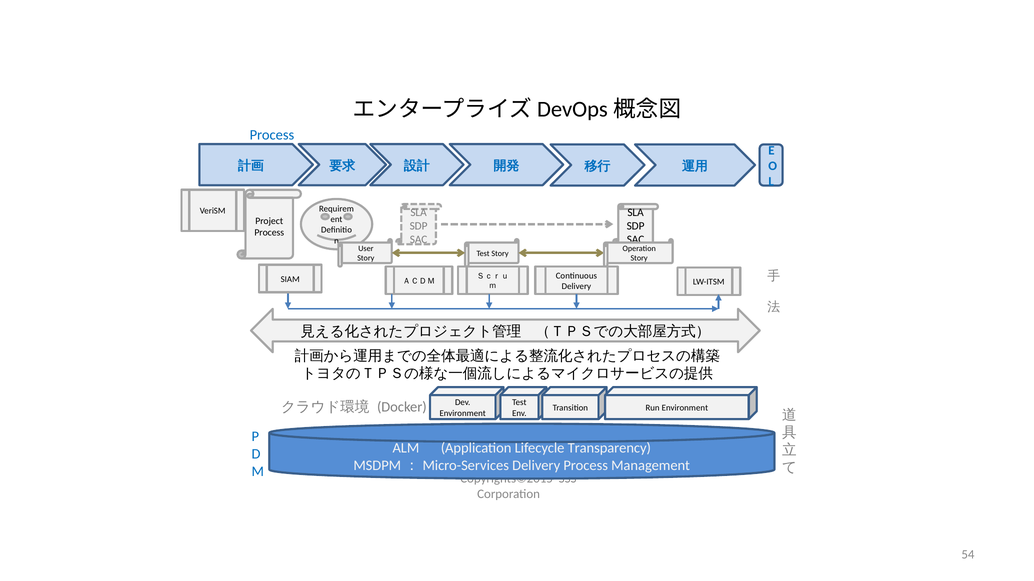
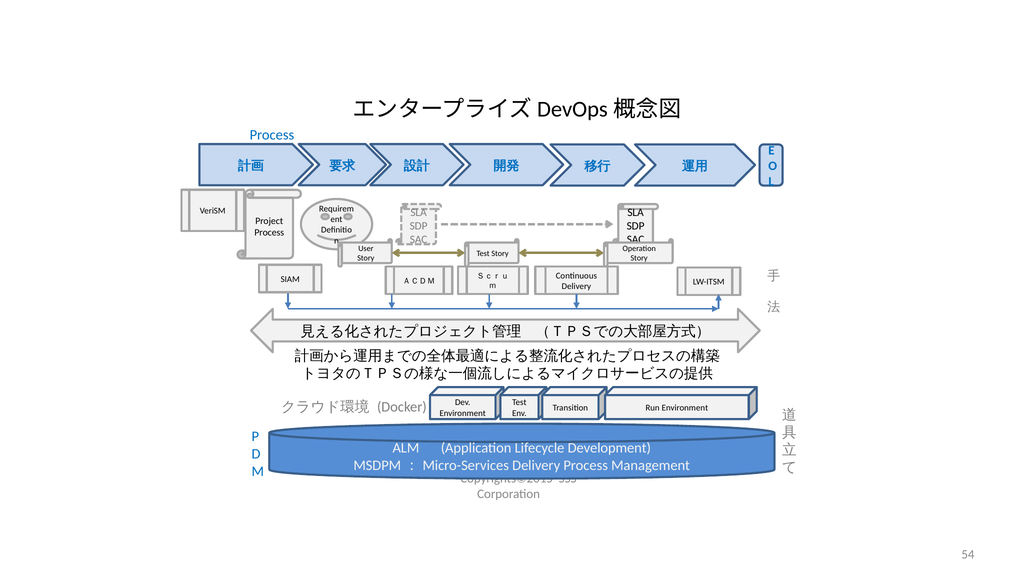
Transparency: Transparency -> Development
